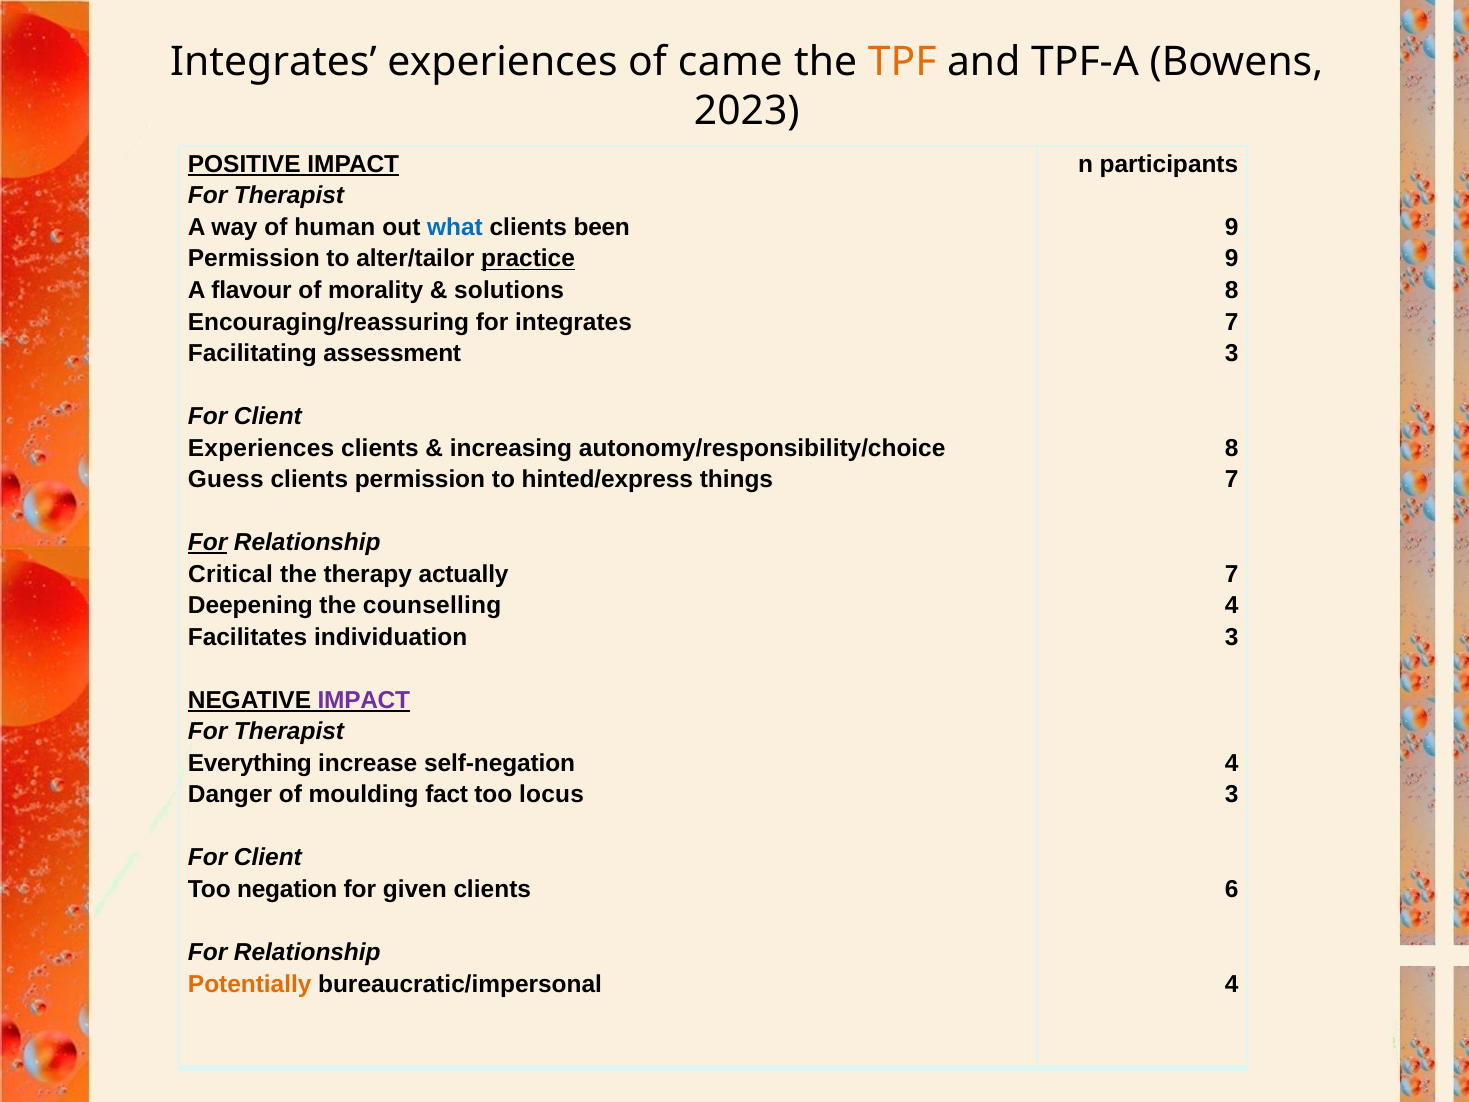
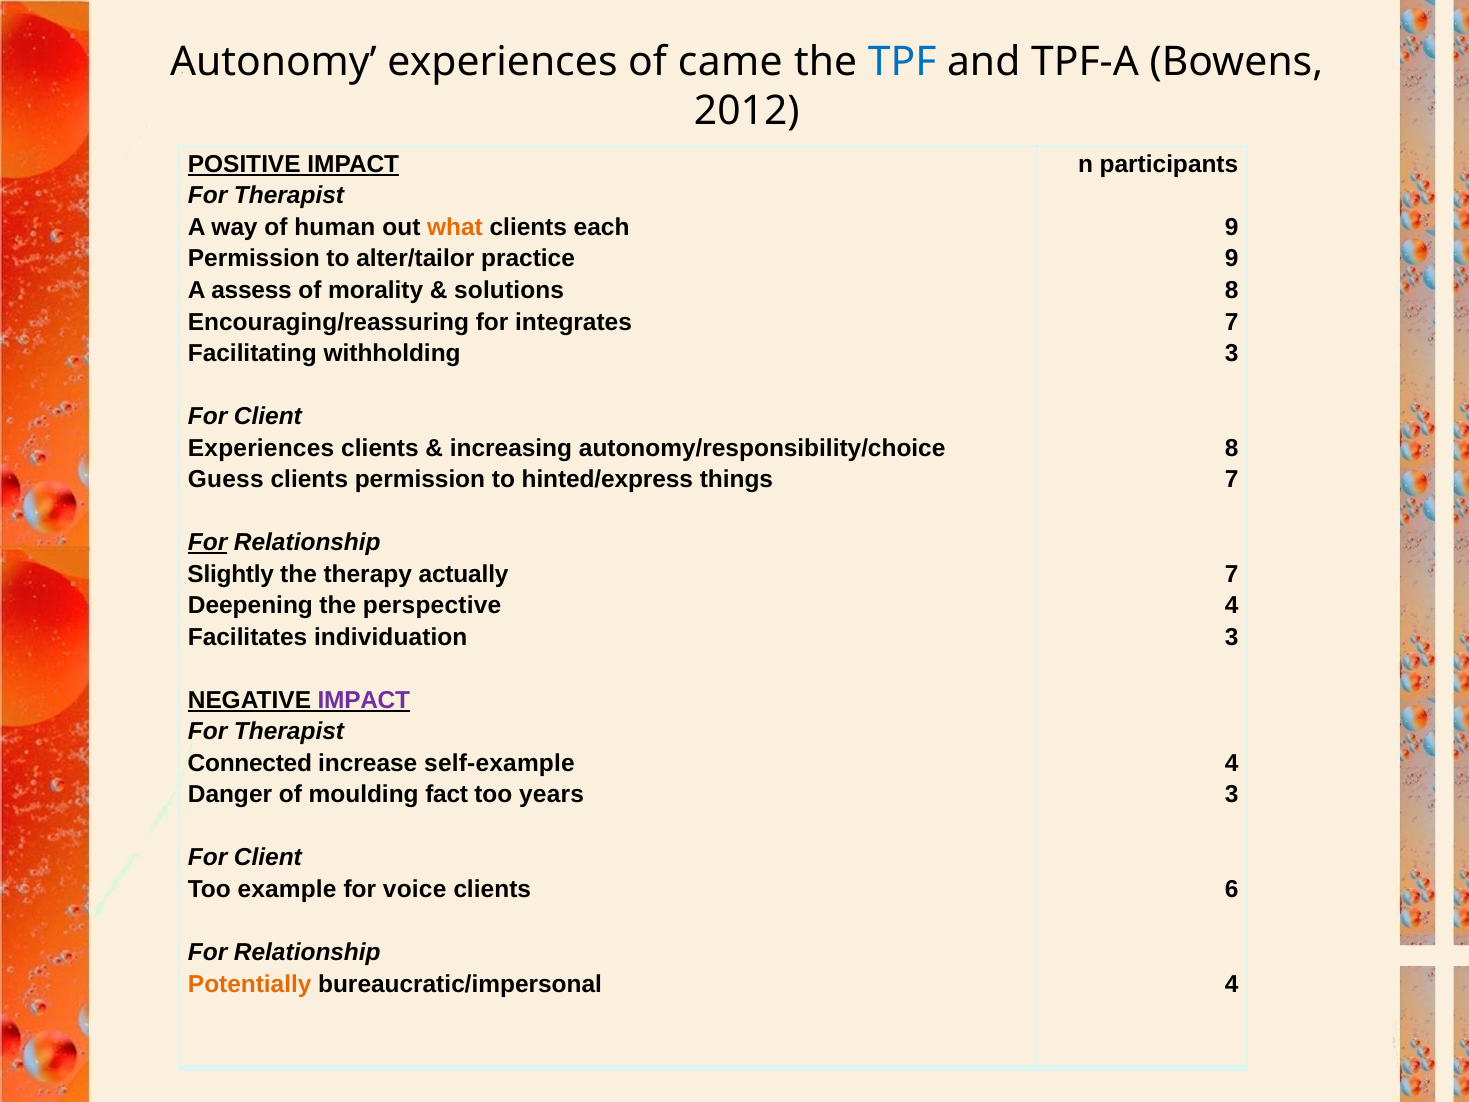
Integrates at (273, 62): Integrates -> Autonomy
TPF colour: orange -> blue
2023: 2023 -> 2012
what colour: blue -> orange
been: been -> each
practice underline: present -> none
flavour: flavour -> assess
assessment: assessment -> withholding
Critical: Critical -> Slightly
counselling: counselling -> perspective
Everything: Everything -> Connected
self-negation: self-negation -> self-example
locus: locus -> years
negation: negation -> example
given: given -> voice
